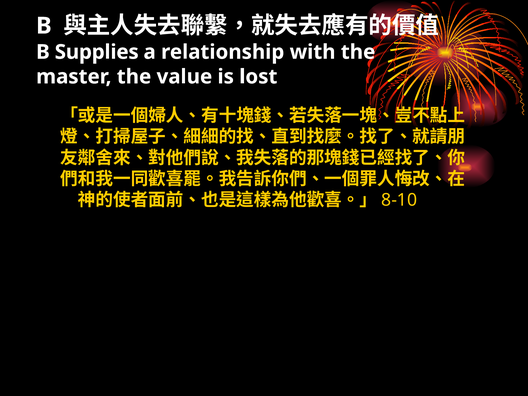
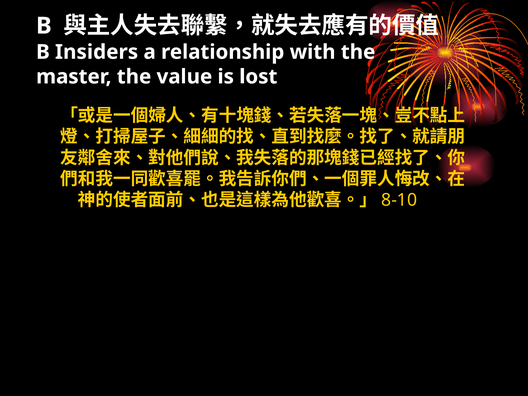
Supplies: Supplies -> Insiders
